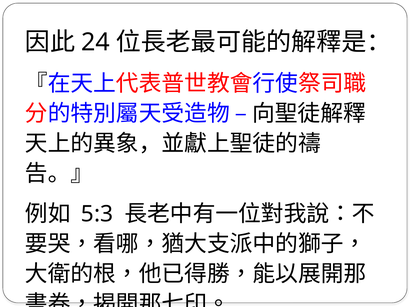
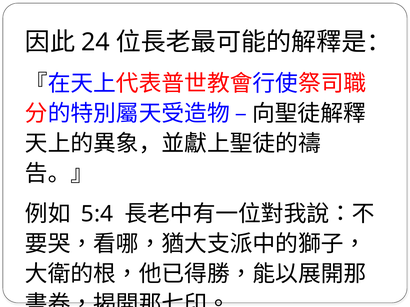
5:3: 5:3 -> 5:4
